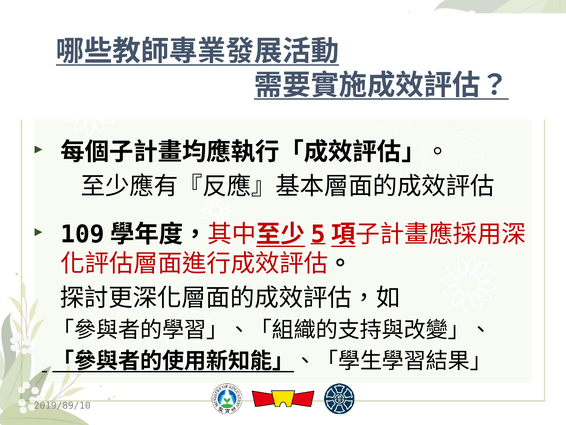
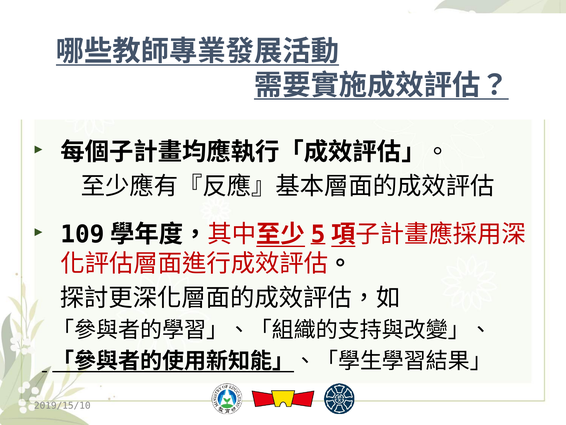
2019/89/10: 2019/89/10 -> 2019/15/10
